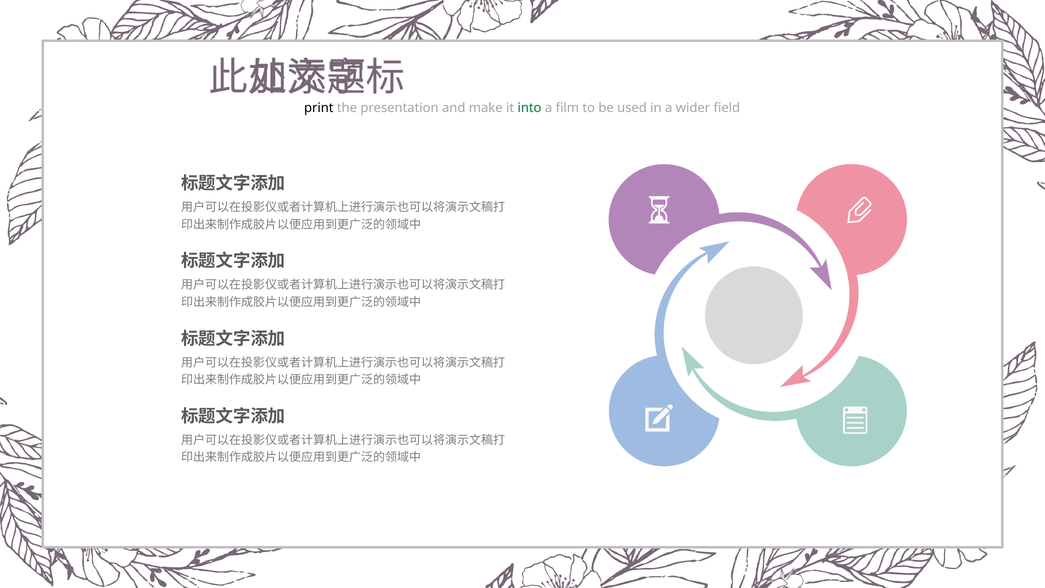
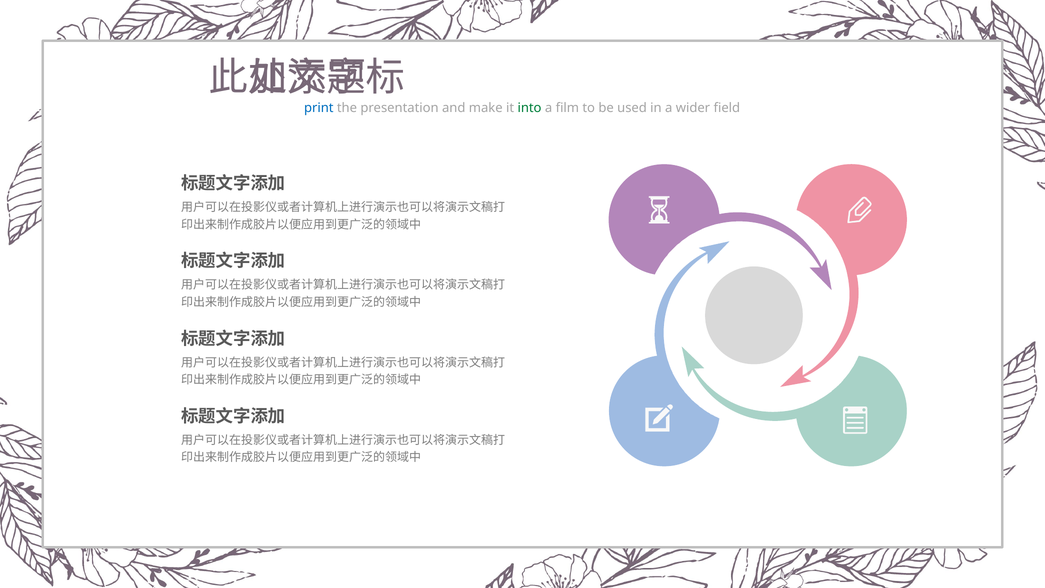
print colour: black -> blue
